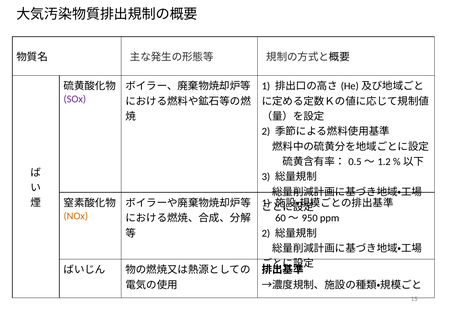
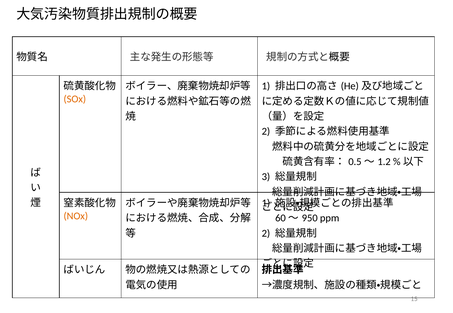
SOx colour: purple -> orange
